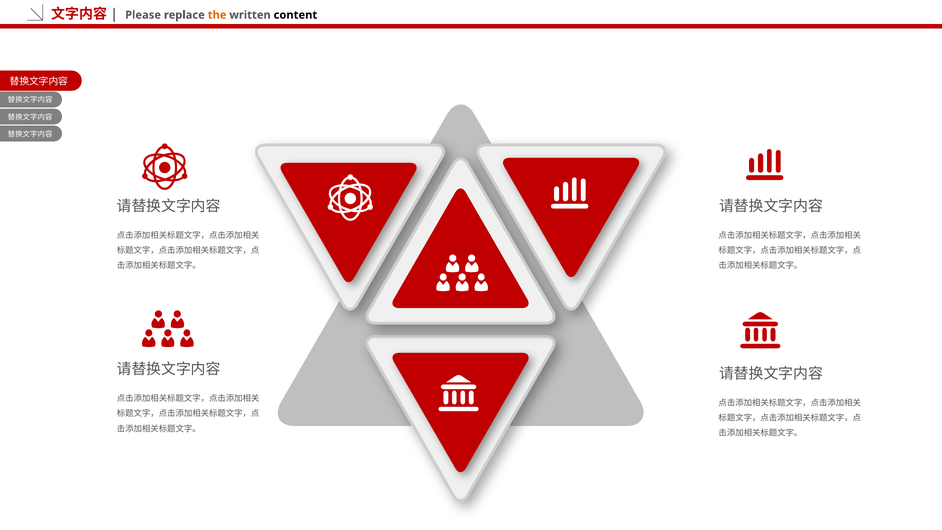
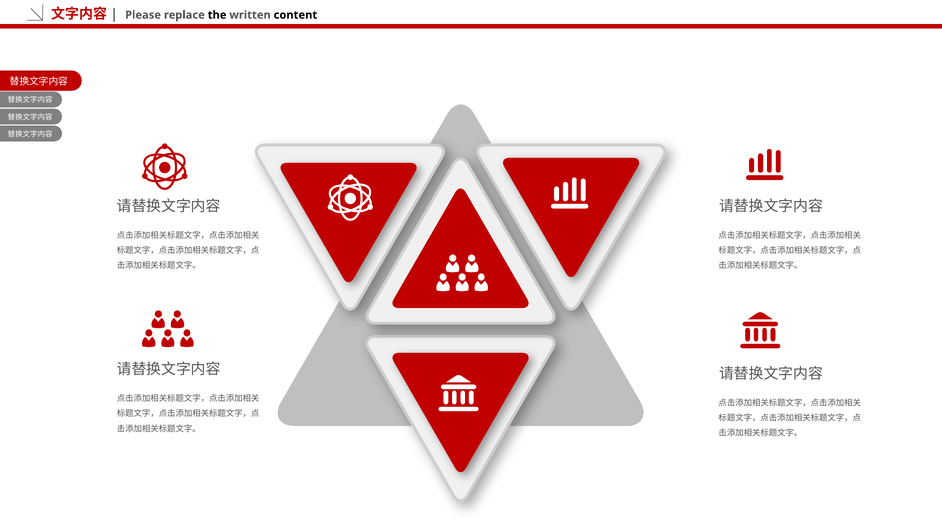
the colour: orange -> black
